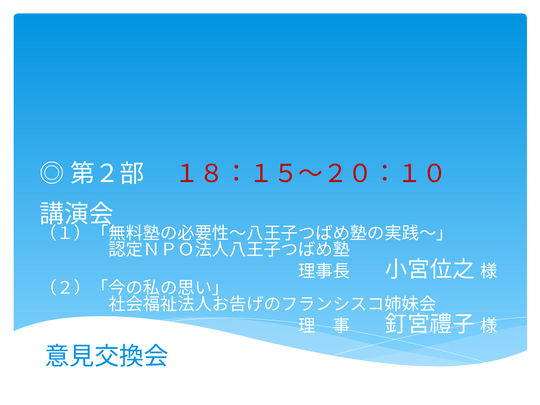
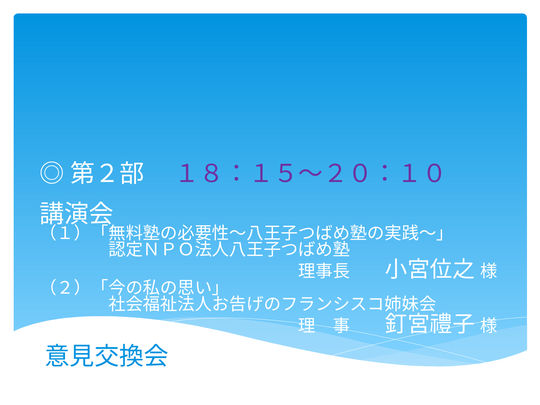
１８：１５～２０：１０ colour: red -> purple
